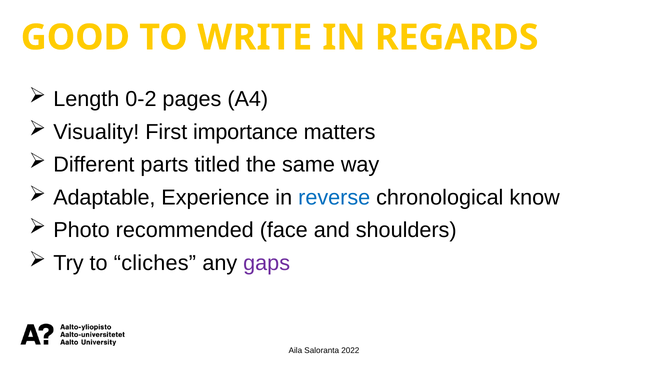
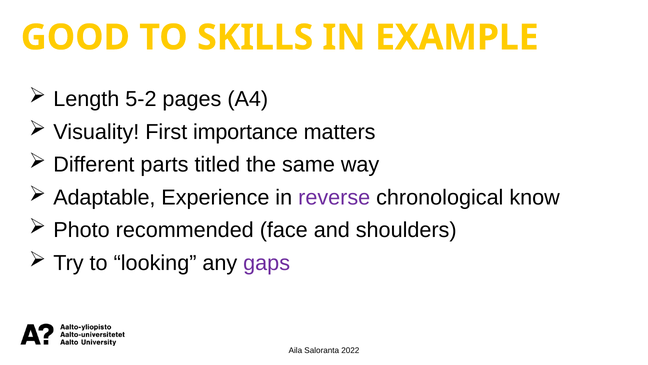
WRITE: WRITE -> SKILLS
REGARDS: REGARDS -> EXAMPLE
0-2: 0-2 -> 5-2
reverse colour: blue -> purple
cliches: cliches -> looking
